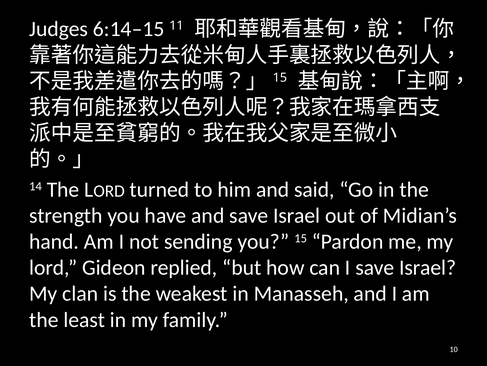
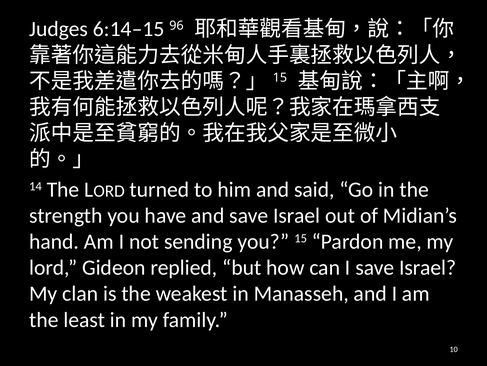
11: 11 -> 96
